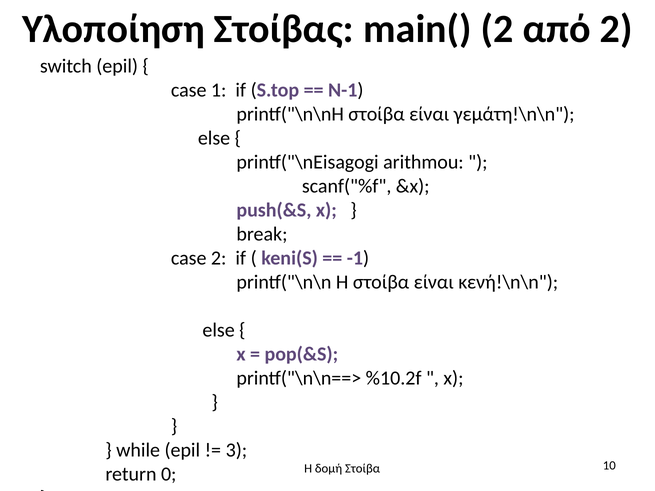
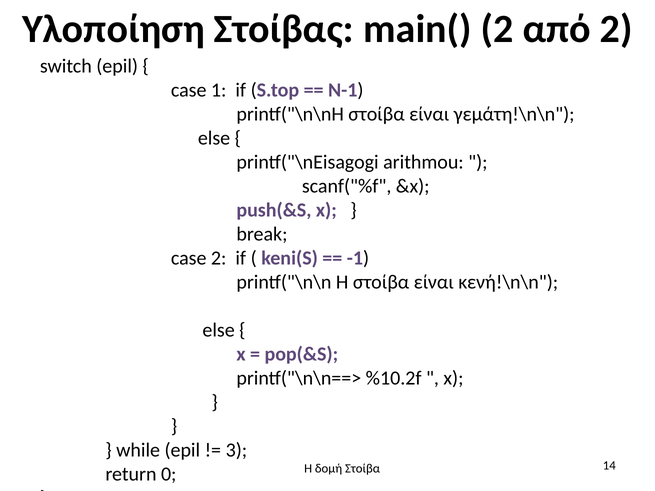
10: 10 -> 14
